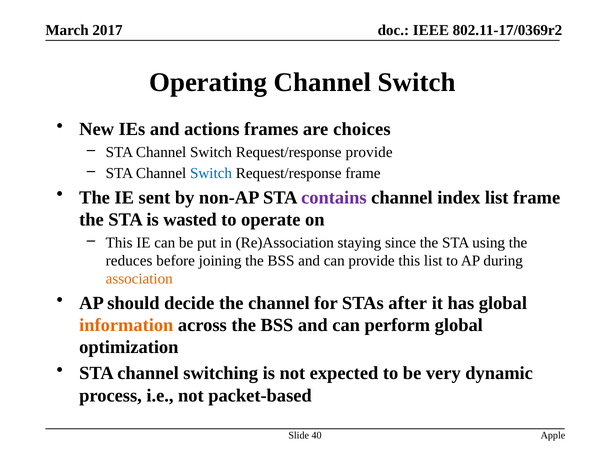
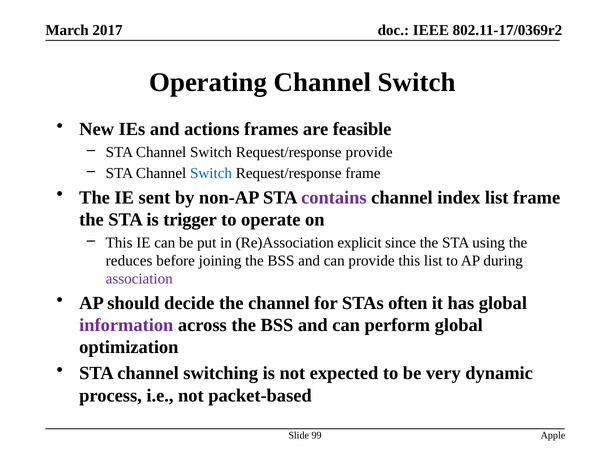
choices: choices -> feasible
wasted: wasted -> trigger
staying: staying -> explicit
association colour: orange -> purple
after: after -> often
information colour: orange -> purple
40: 40 -> 99
